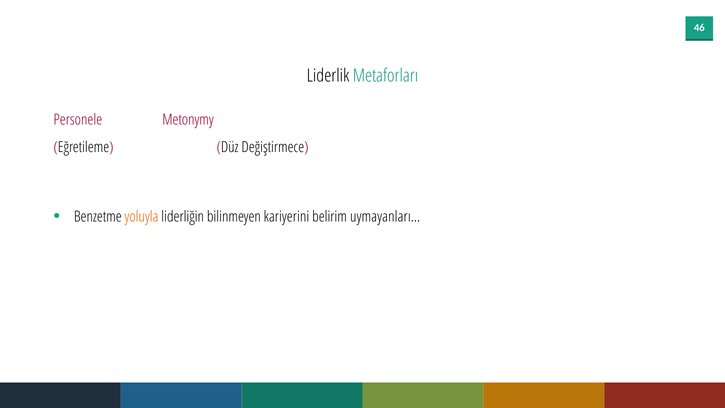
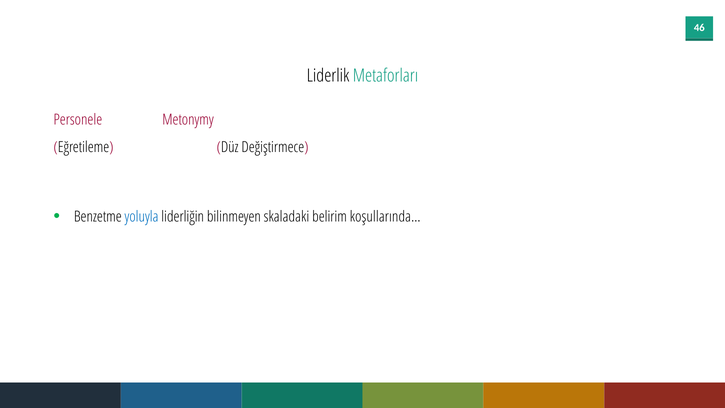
yoluyla colour: orange -> blue
kariyerini: kariyerini -> skaladaki
uymayanları…: uymayanları… -> koşullarında…
